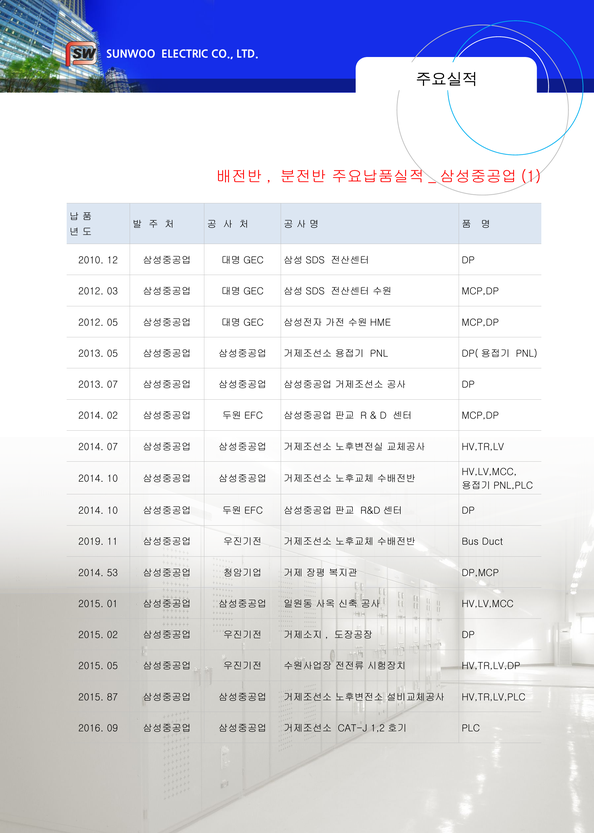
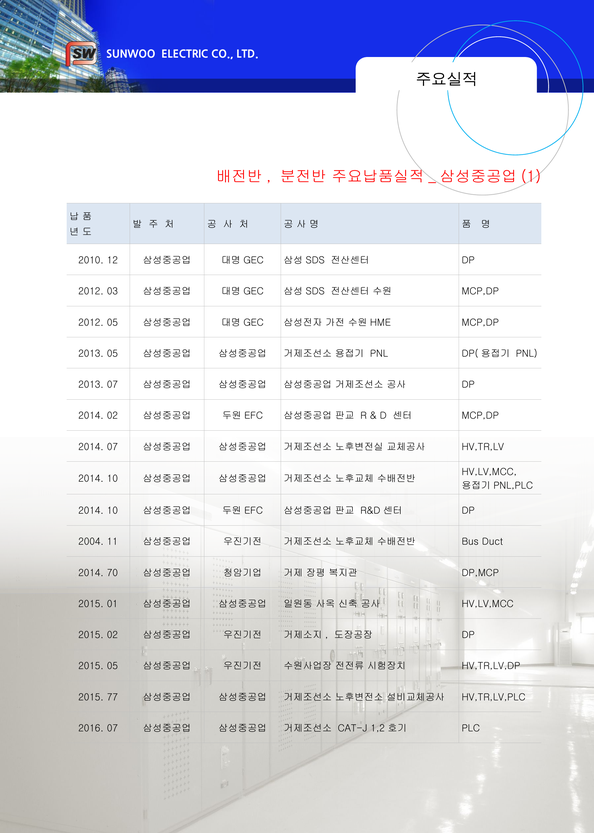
2019: 2019 -> 2004
53: 53 -> 70
87: 87 -> 77
2016 09: 09 -> 07
